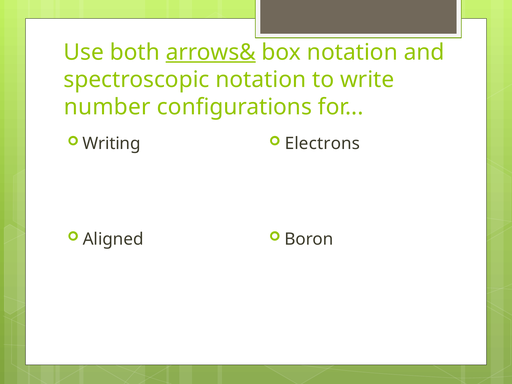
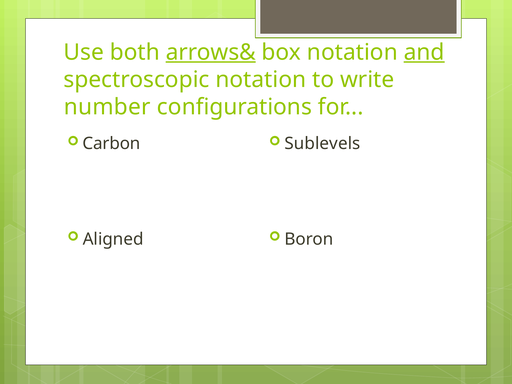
and underline: none -> present
Writing: Writing -> Carbon
Electrons: Electrons -> Sublevels
